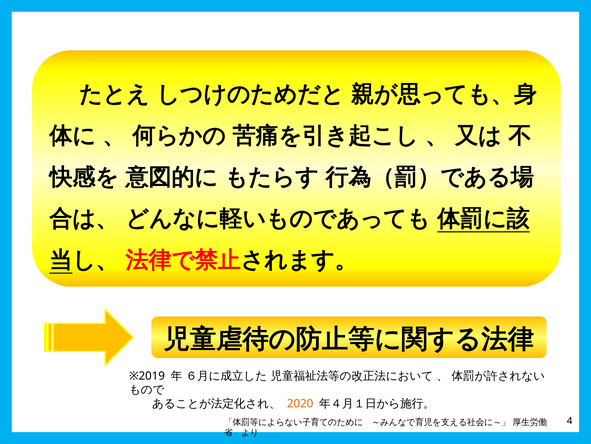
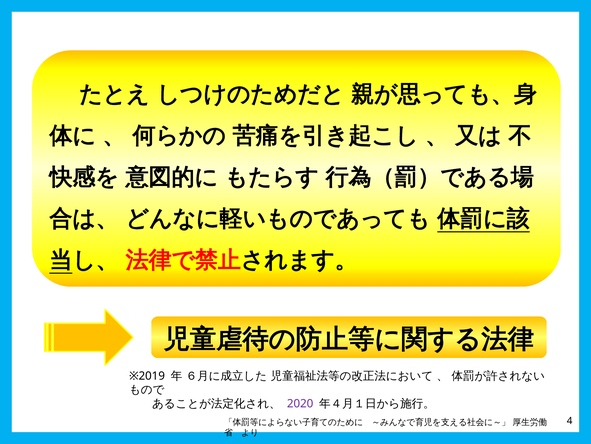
2020 colour: orange -> purple
